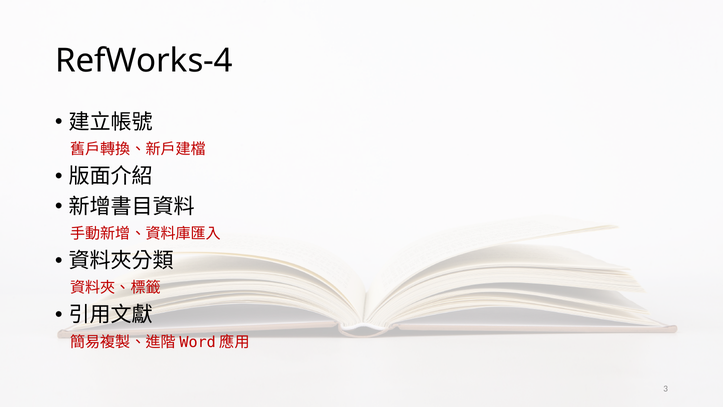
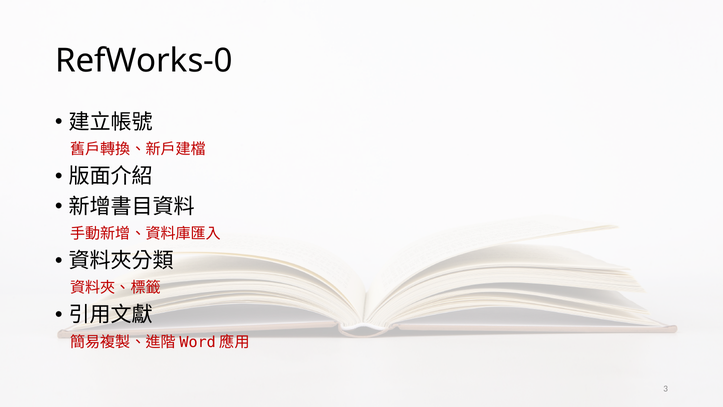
RefWorks-4: RefWorks-4 -> RefWorks-0
